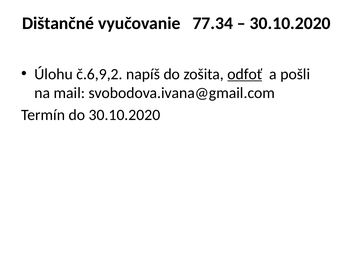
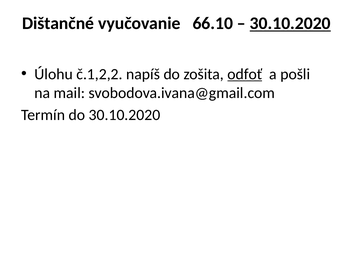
77.34: 77.34 -> 66.10
30.10.2020 at (290, 23) underline: none -> present
č.6,9,2: č.6,9,2 -> č.1,2,2
